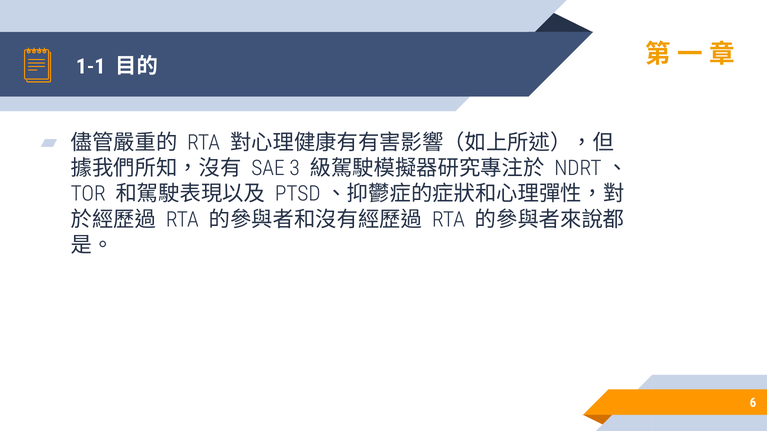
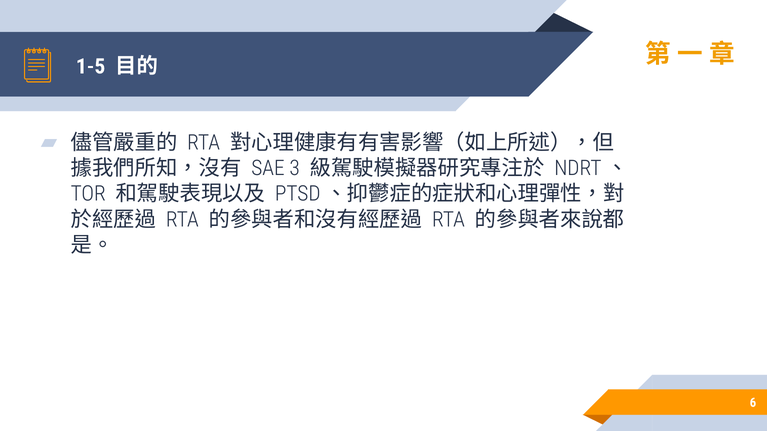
1-1: 1-1 -> 1-5
